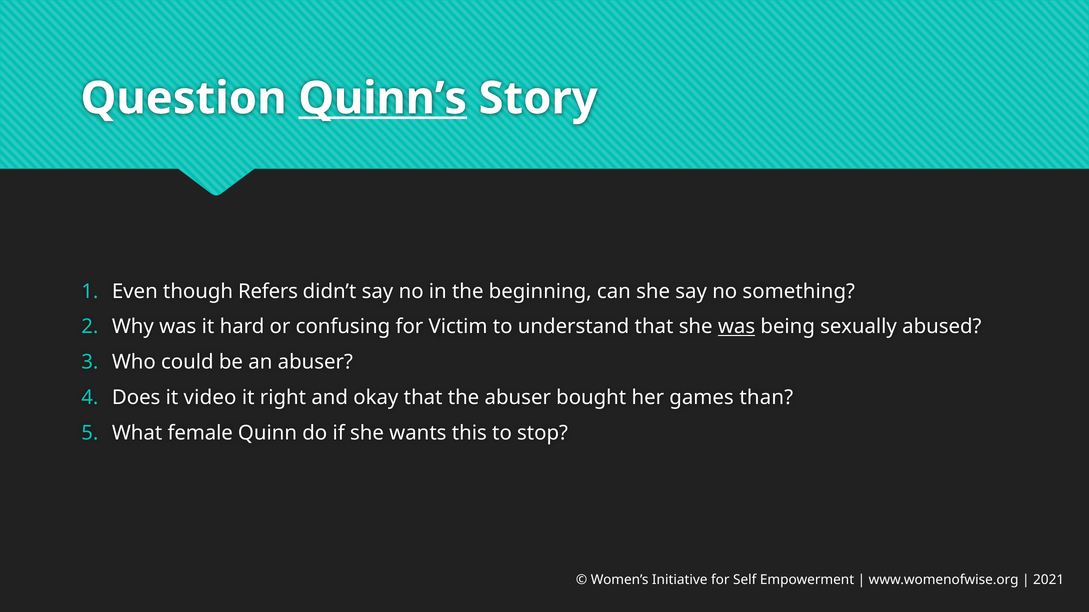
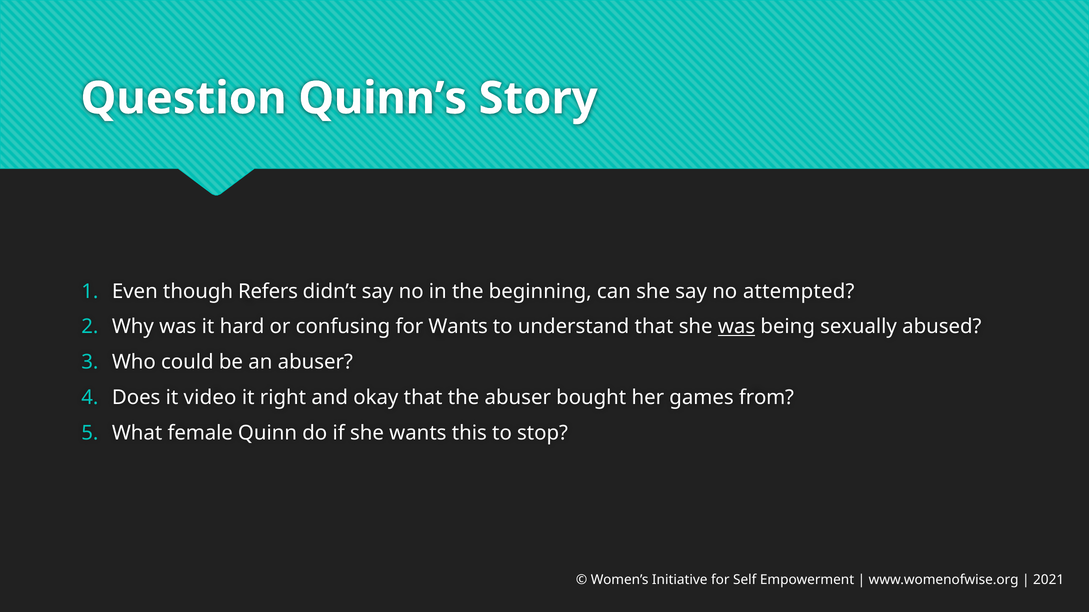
Quinn’s underline: present -> none
something: something -> attempted
for Victim: Victim -> Wants
than: than -> from
